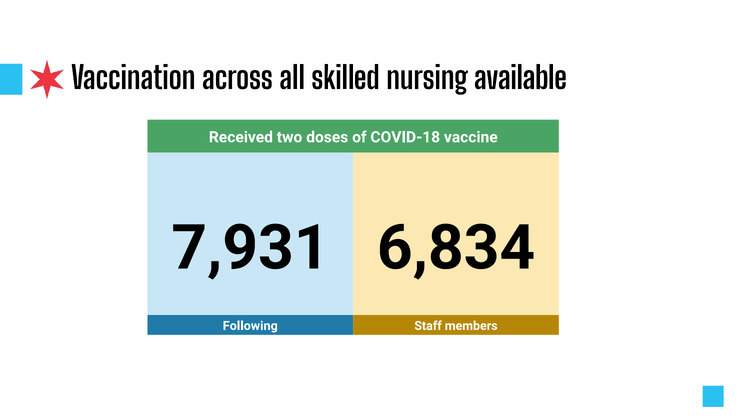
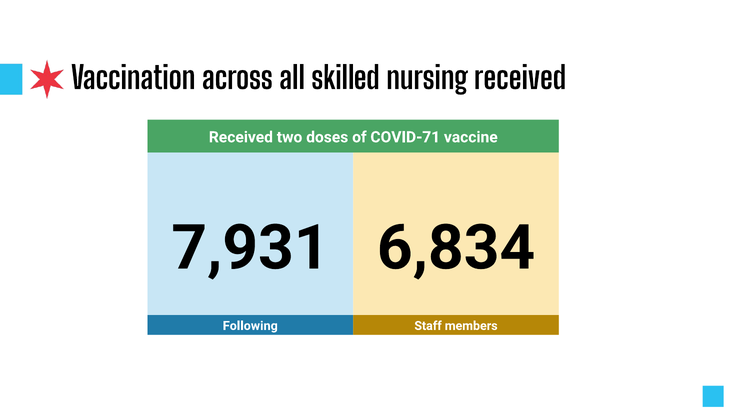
nursing available: available -> received
COVID-18: COVID-18 -> COVID-71
